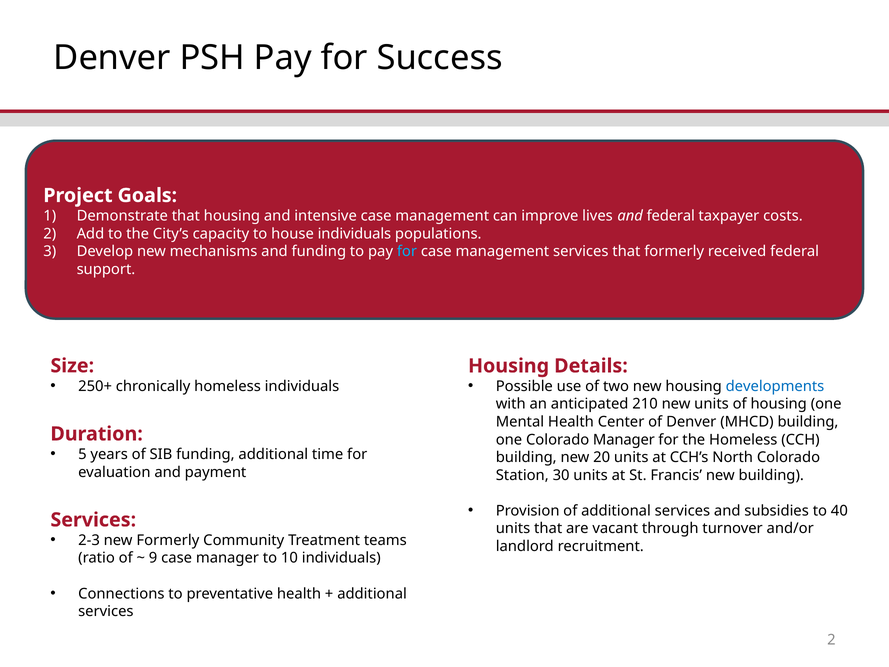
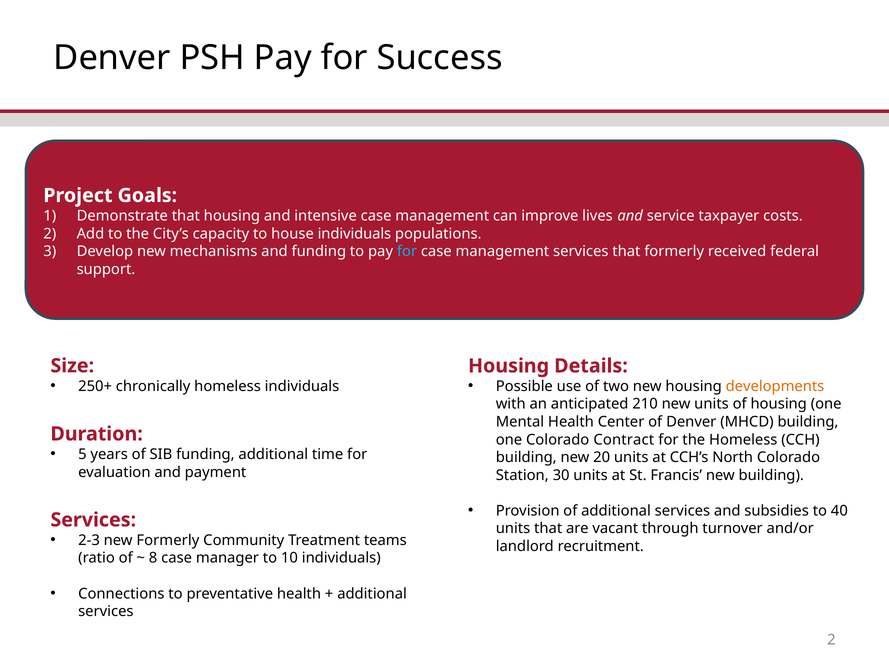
and federal: federal -> service
developments colour: blue -> orange
Colorado Manager: Manager -> Contract
9: 9 -> 8
